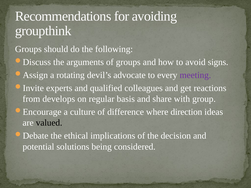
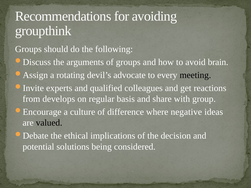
signs: signs -> brain
meeting colour: purple -> black
direction: direction -> negative
